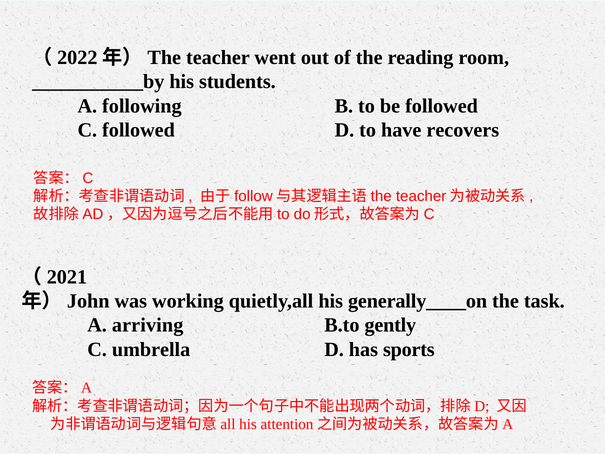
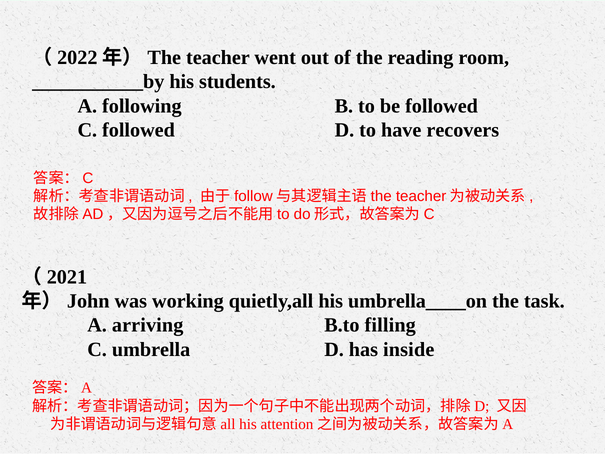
generally____on: generally____on -> umbrella____on
gently: gently -> filling
sports: sports -> inside
